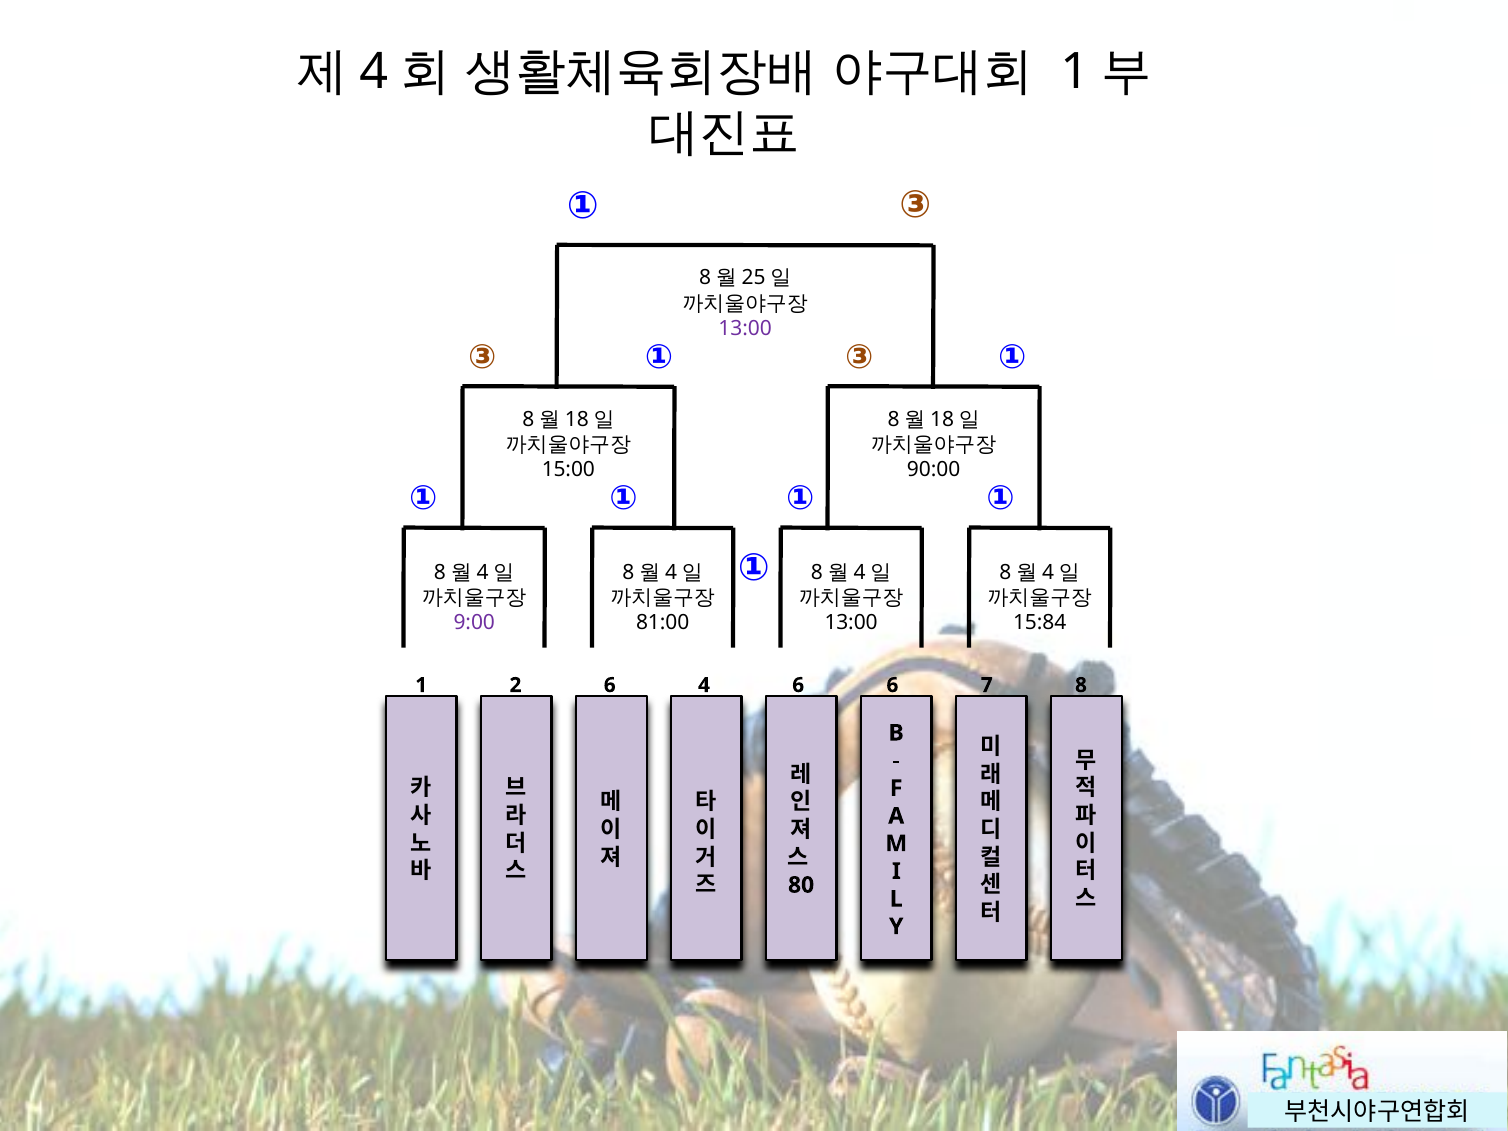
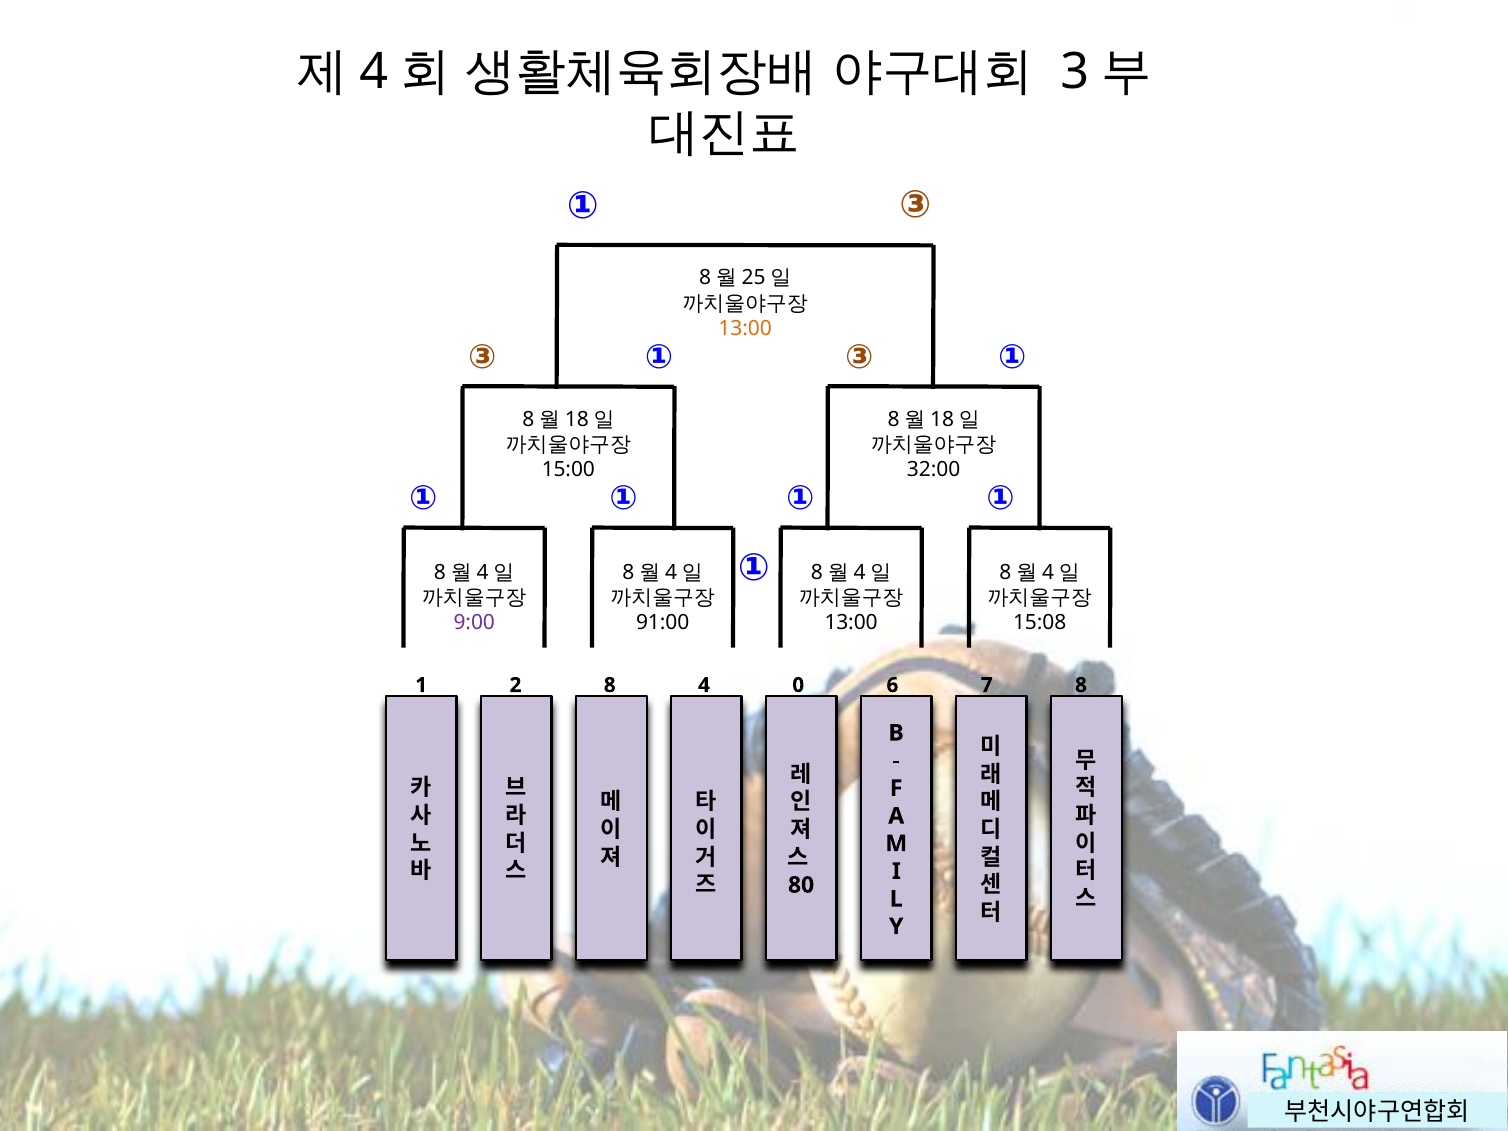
1 at (1075, 72): 1 -> 3
13:00 at (745, 328) colour: purple -> orange
90:00: 90:00 -> 32:00
81:00: 81:00 -> 91:00
15:84: 15:84 -> 15:08
2 6: 6 -> 8
4 6: 6 -> 0
